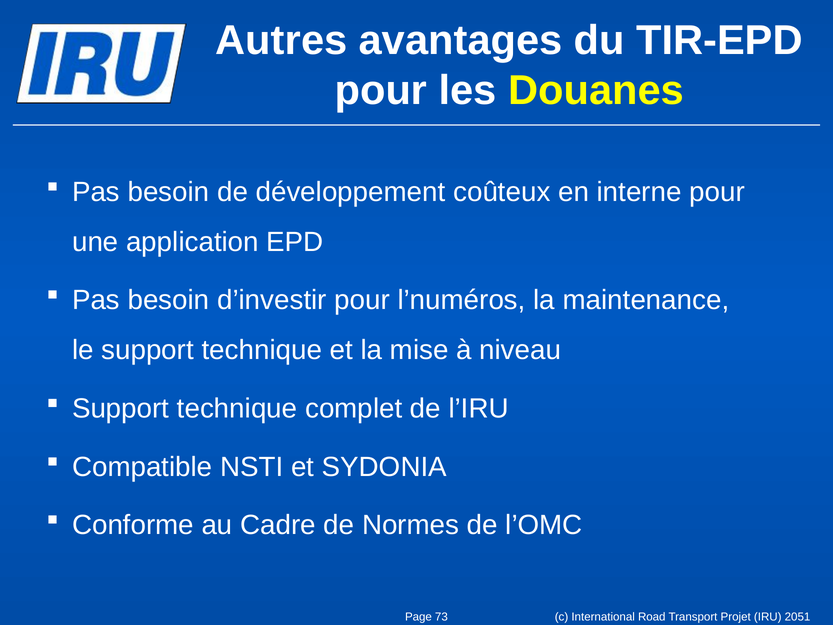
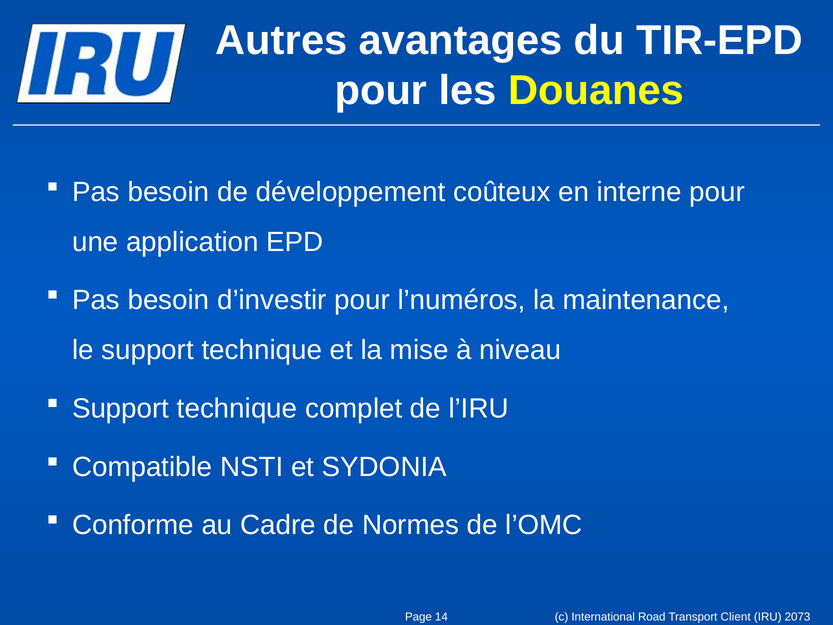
73: 73 -> 14
Projet: Projet -> Client
2051: 2051 -> 2073
